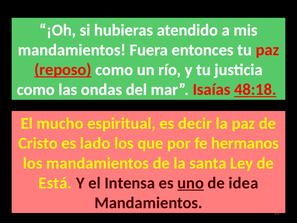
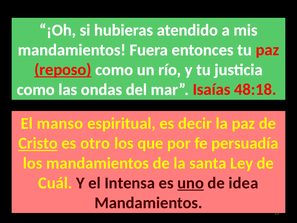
48:18 underline: present -> none
mucho: mucho -> manso
Cristo underline: none -> present
lado: lado -> otro
hermanos: hermanos -> persuadía
Está: Está -> Cuál
